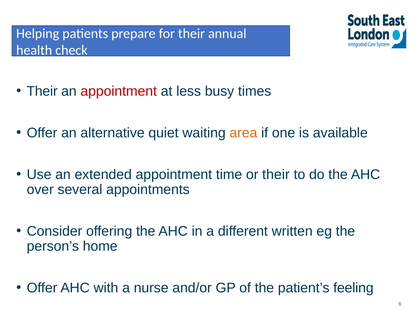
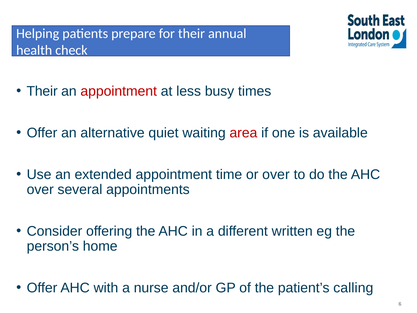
area colour: orange -> red
or their: their -> over
feeling: feeling -> calling
